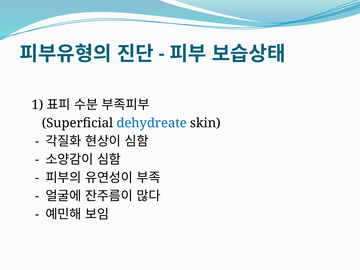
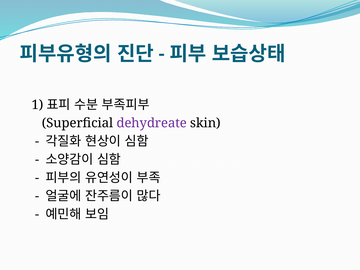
dehydreate colour: blue -> purple
